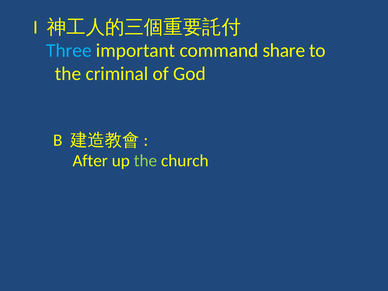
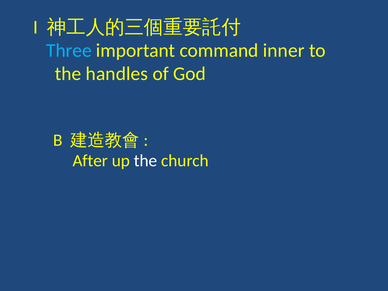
share: share -> inner
criminal: criminal -> handles
the at (146, 161) colour: light green -> white
